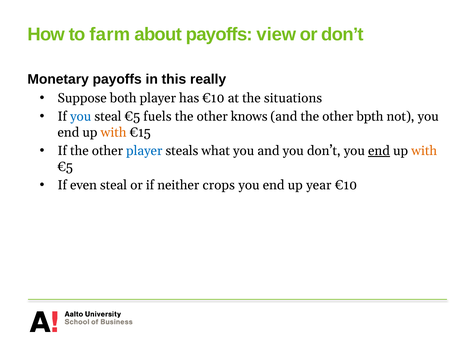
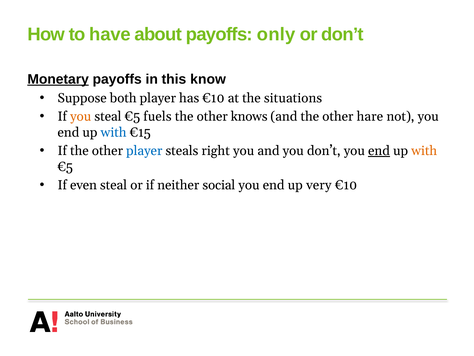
farm: farm -> have
view: view -> only
Monetary underline: none -> present
really: really -> know
you at (81, 116) colour: blue -> orange
bpth: bpth -> hare
with at (114, 132) colour: orange -> blue
what: what -> right
crops: crops -> social
year: year -> very
